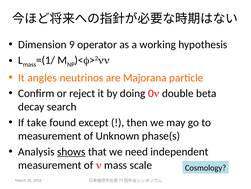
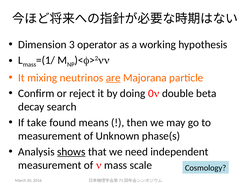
9: 9 -> 3
angles: angles -> mixing
are underline: none -> present
except: except -> means
